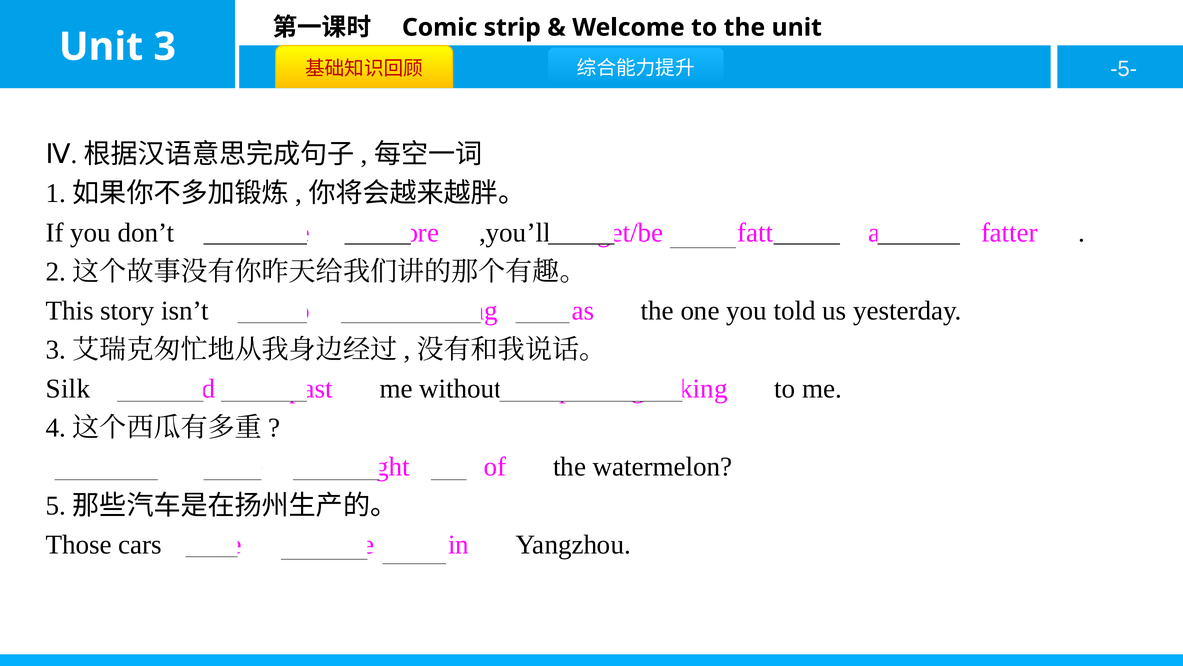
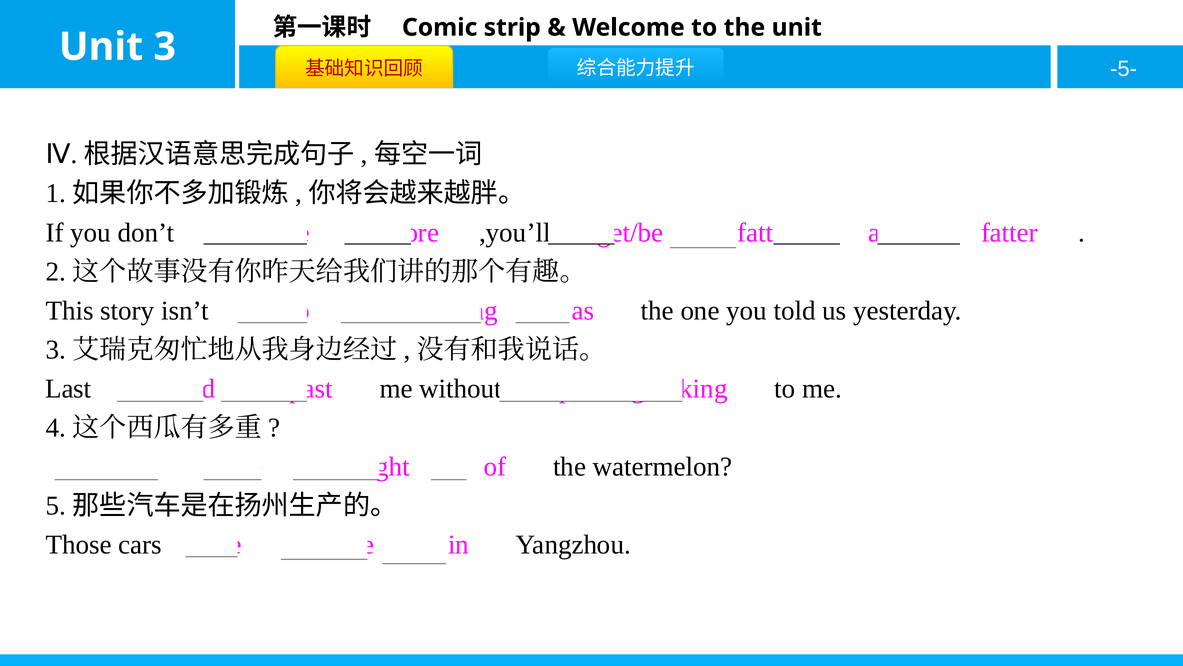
Silk: Silk -> Last
